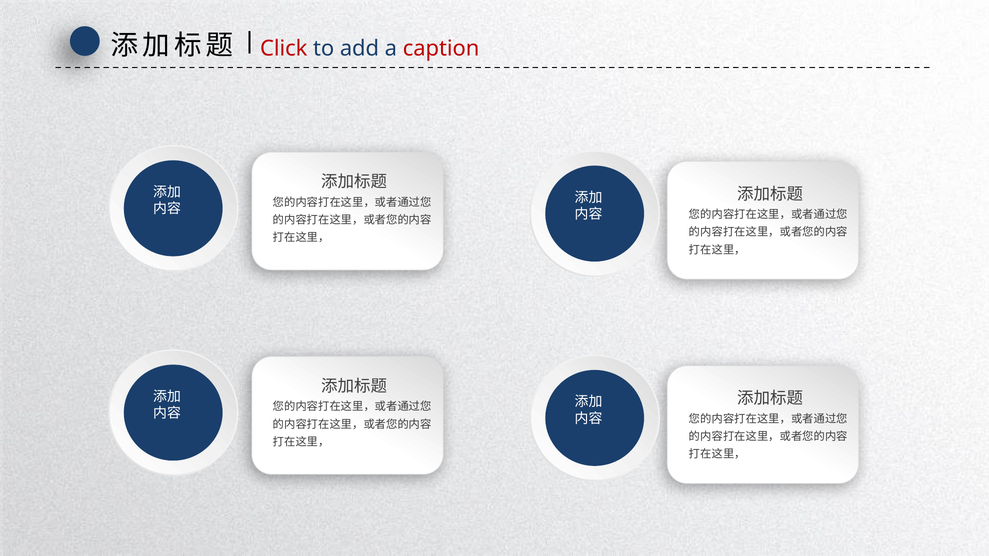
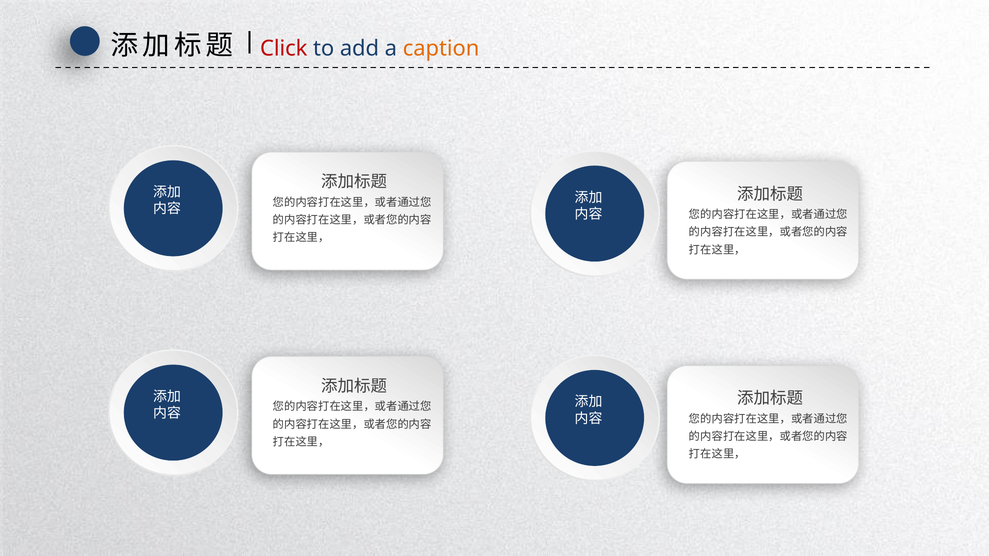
caption colour: red -> orange
